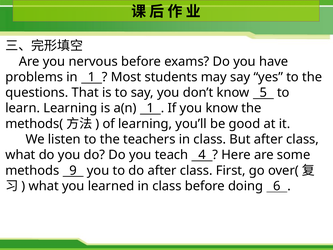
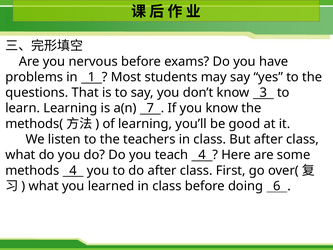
5: 5 -> 3
a(n 1: 1 -> 7
methods 9: 9 -> 4
